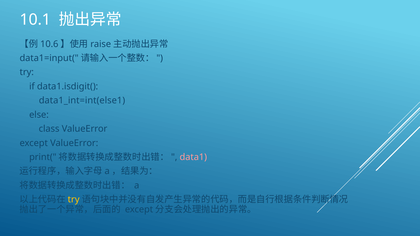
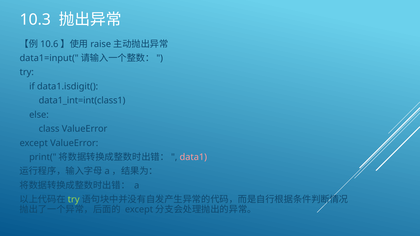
10.1: 10.1 -> 10.3
data1_int=int(else1: data1_int=int(else1 -> data1_int=int(class1
try at (74, 200) colour: yellow -> light green
